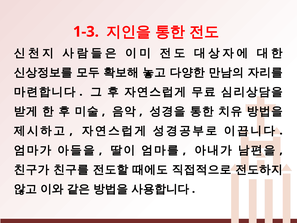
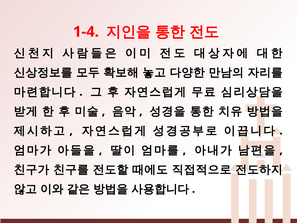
1-3: 1-3 -> 1-4
